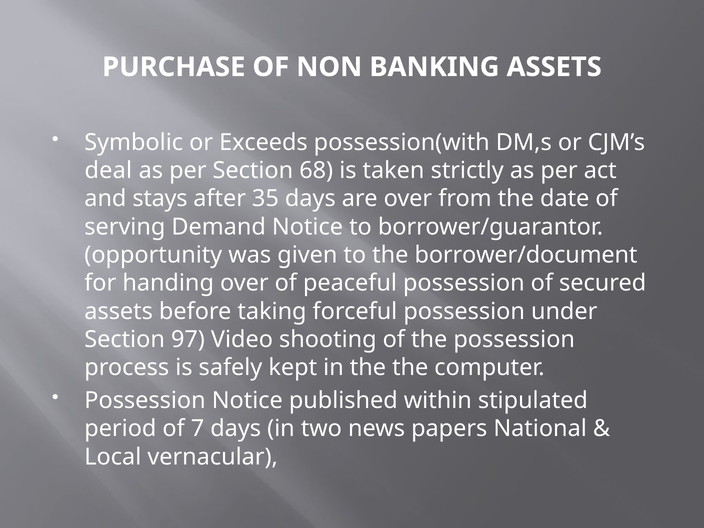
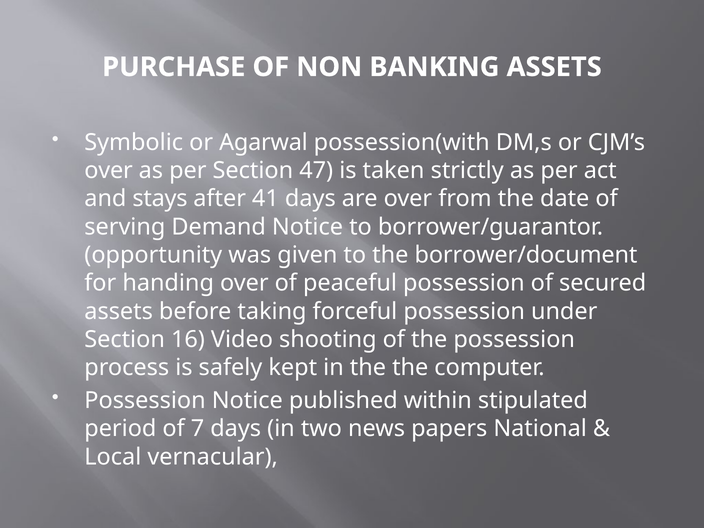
Exceeds: Exceeds -> Agarwal
deal at (108, 171): deal -> over
68: 68 -> 47
35: 35 -> 41
97: 97 -> 16
